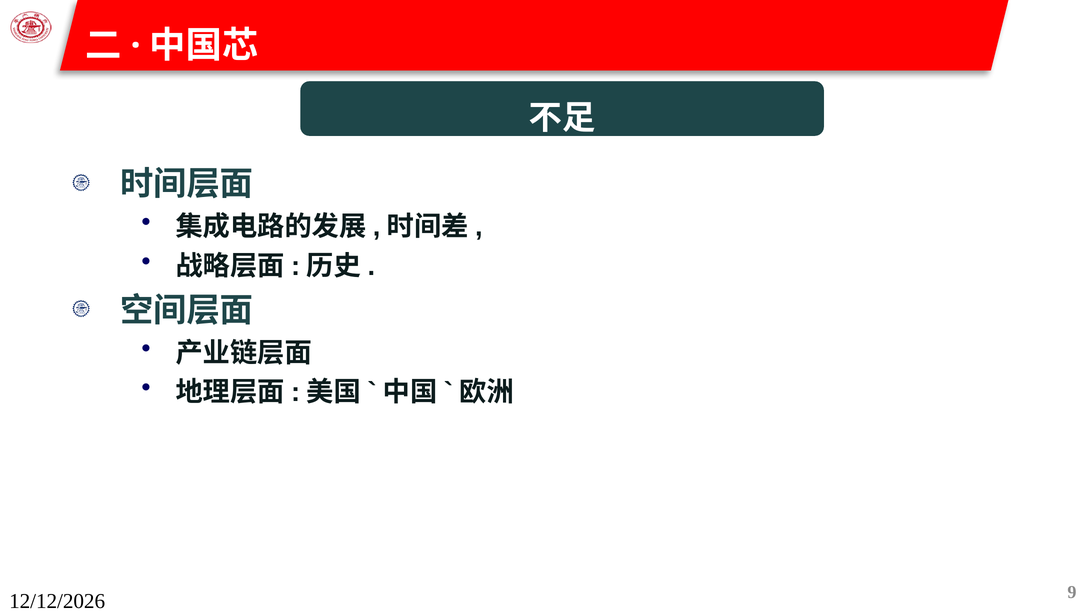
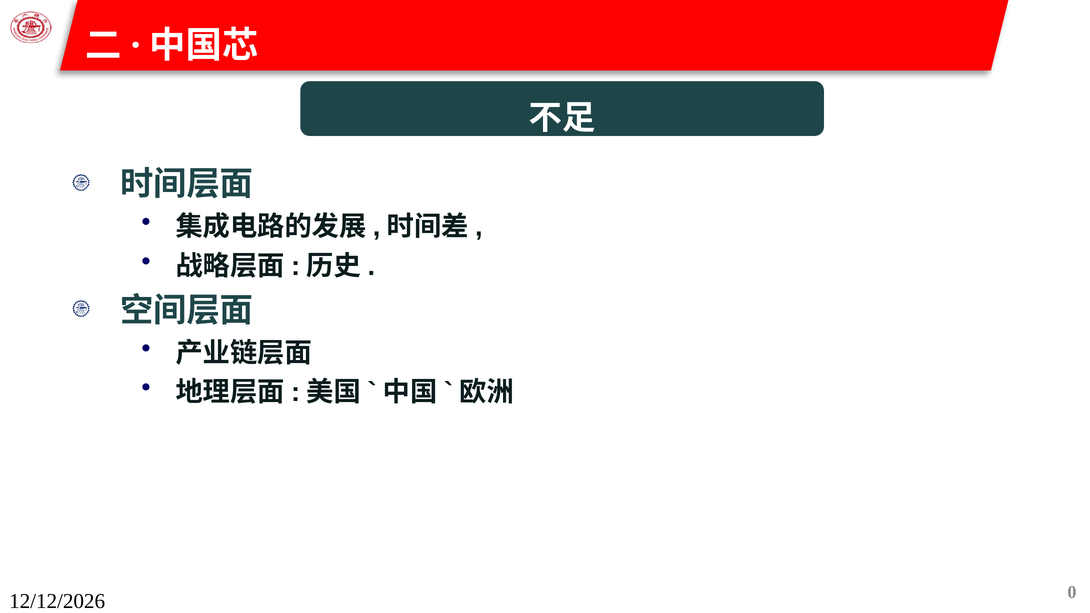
9: 9 -> 0
